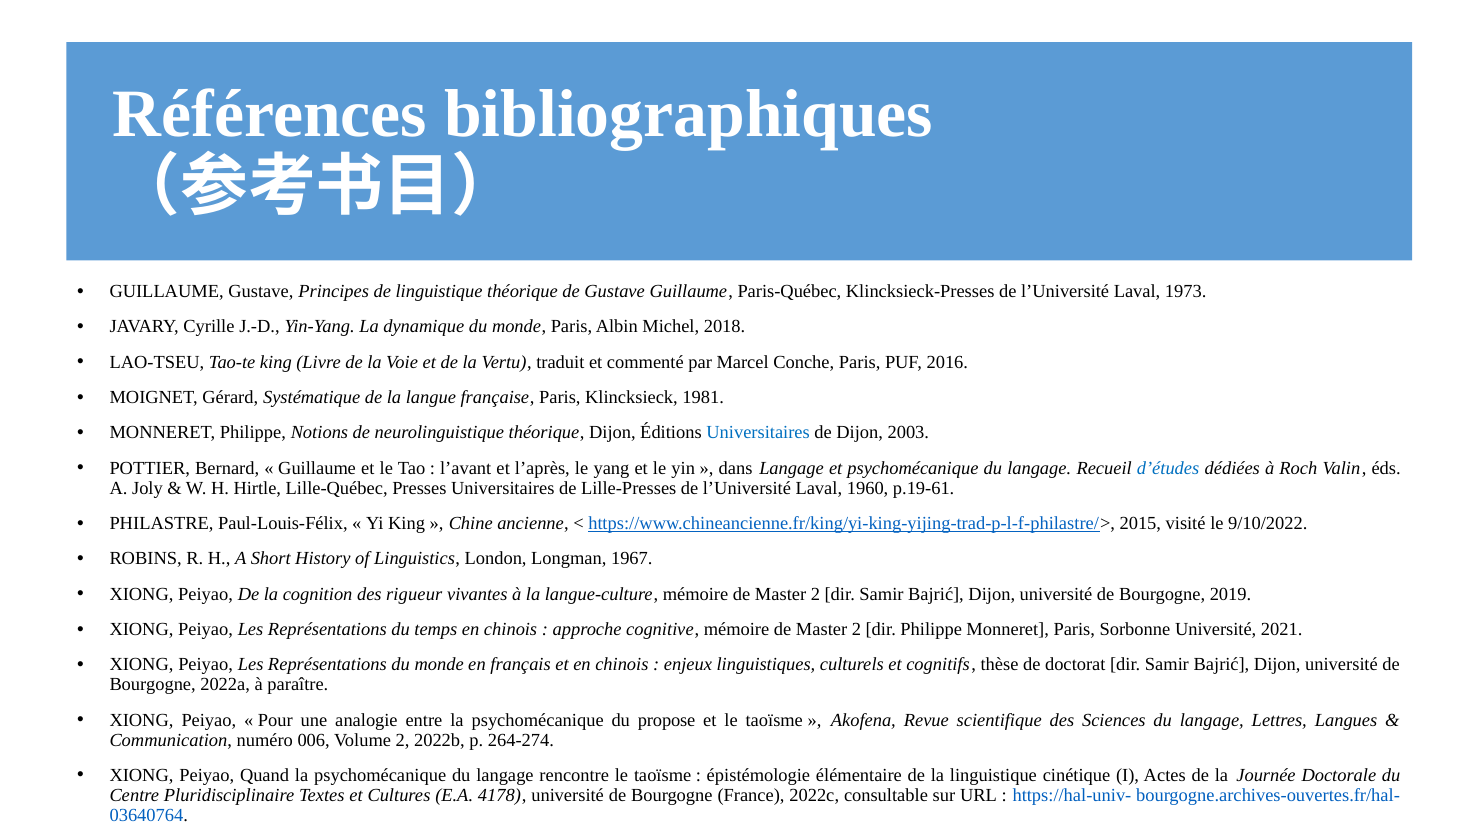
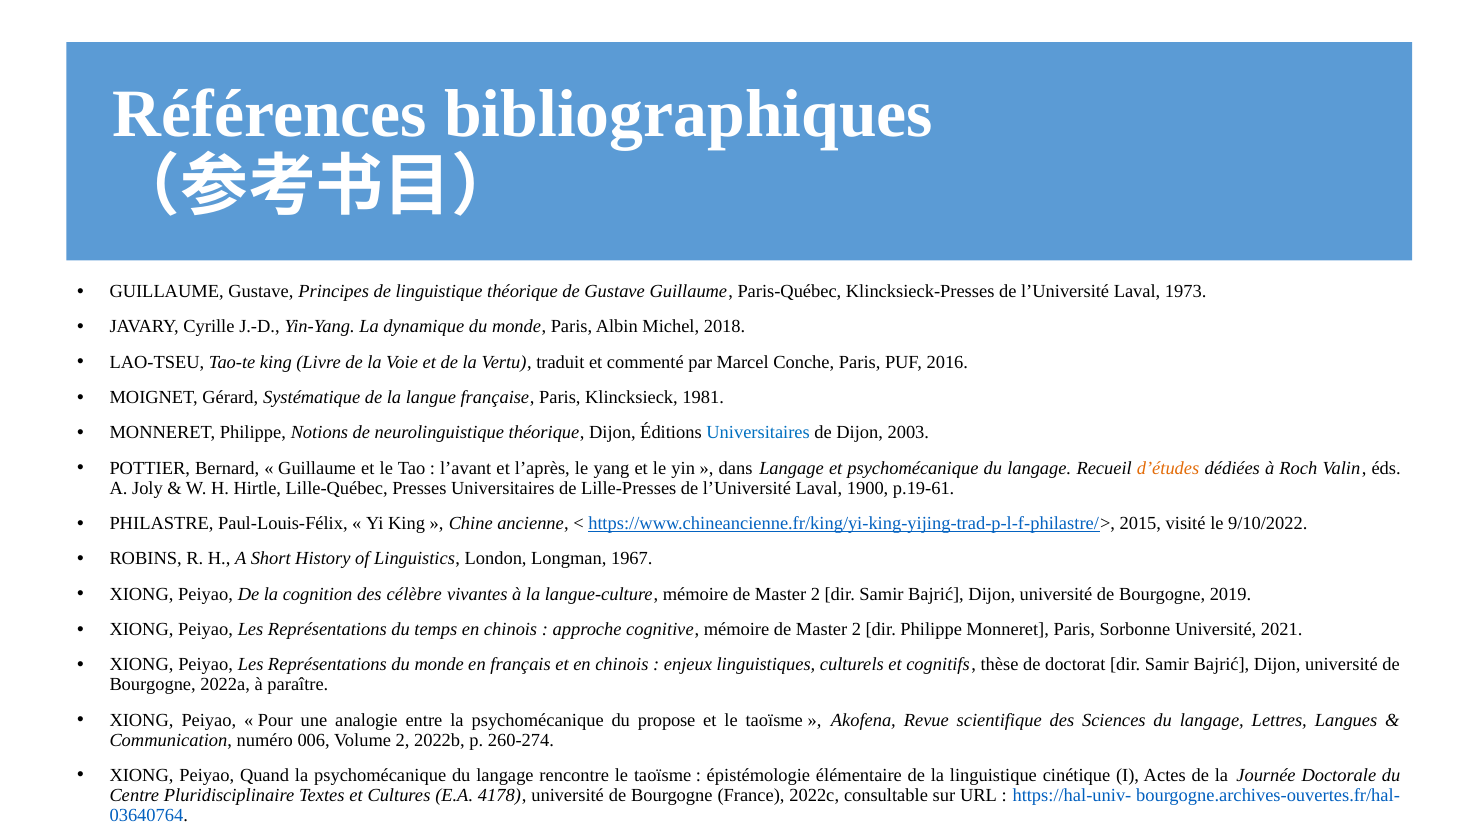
d’études colour: blue -> orange
1960: 1960 -> 1900
rigueur: rigueur -> célèbre
264-274: 264-274 -> 260-274
